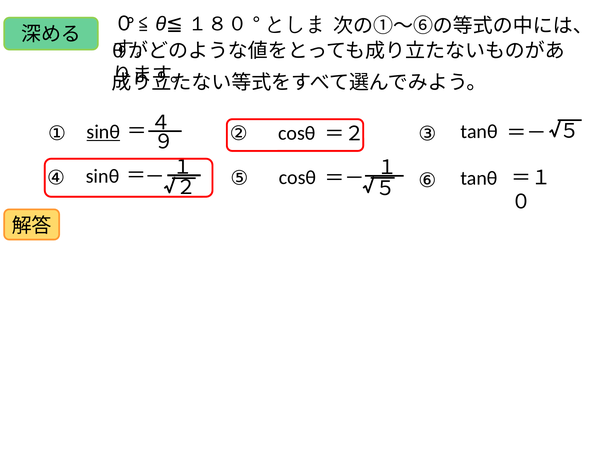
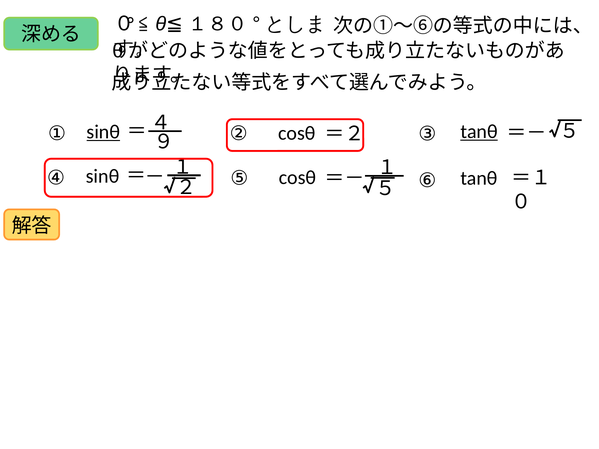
tanθ at (479, 132) underline: none -> present
